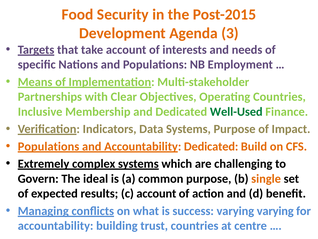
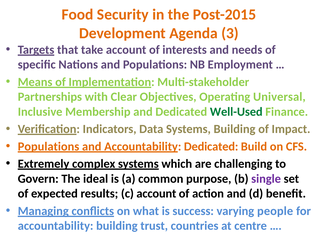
Operating Countries: Countries -> Universal
Systems Purpose: Purpose -> Building
single colour: orange -> purple
varying varying: varying -> people
